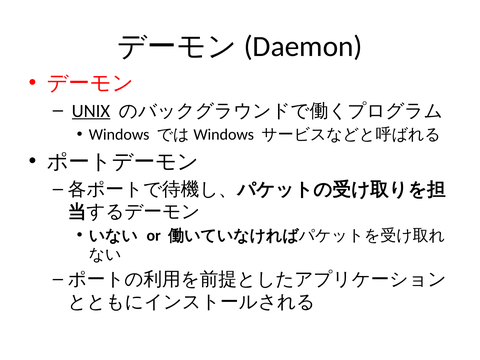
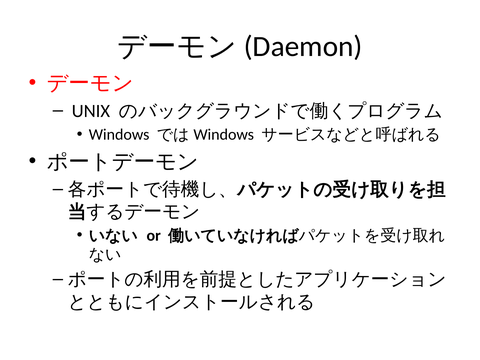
UNIX underline: present -> none
